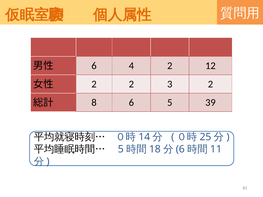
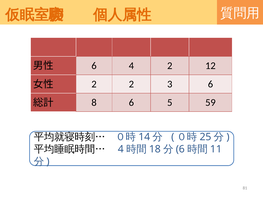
3 2: 2 -> 6
39: 39 -> 59
5 at (121, 149): 5 -> 4
